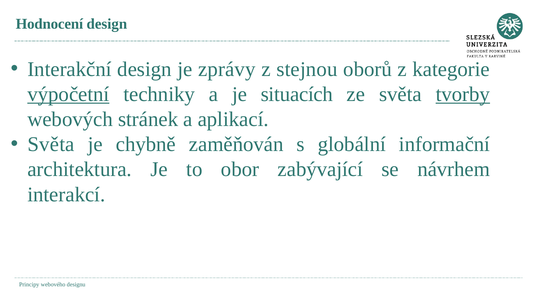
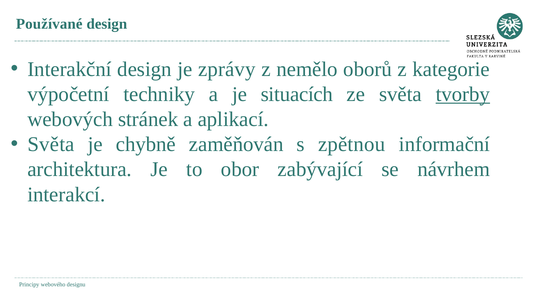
Hodnocení: Hodnocení -> Používané
stejnou: stejnou -> nemělo
výpočetní underline: present -> none
globální: globální -> zpětnou
